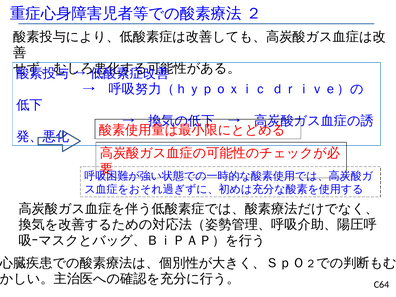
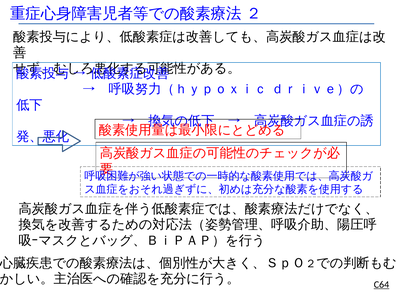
C64 underline: none -> present
